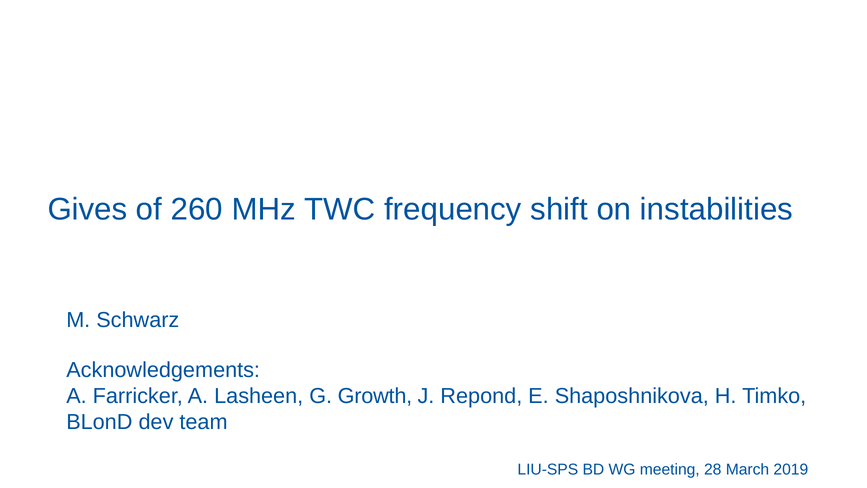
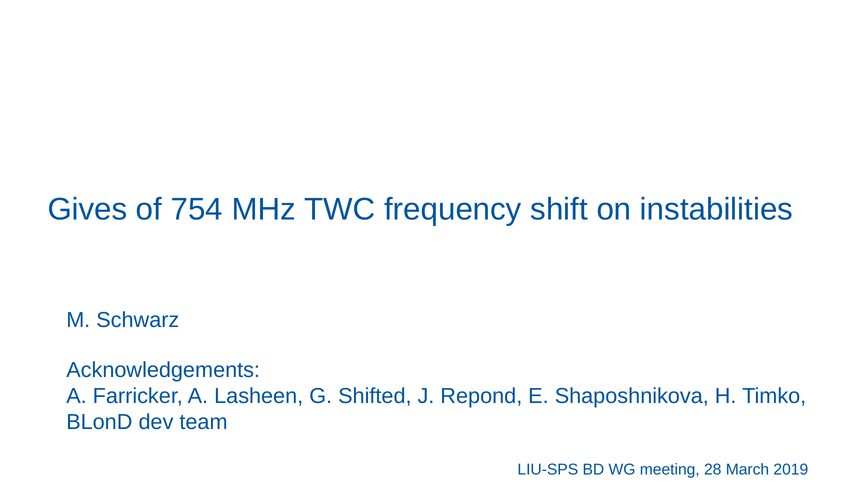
260: 260 -> 754
Growth: Growth -> Shifted
